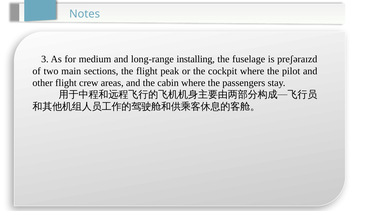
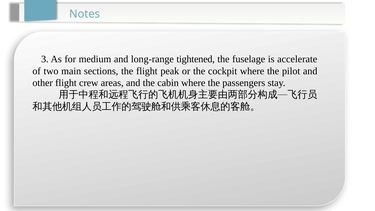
installing: installing -> tightened
preʃəraɪzd: preʃəraɪzd -> accelerate
